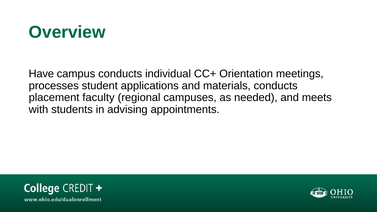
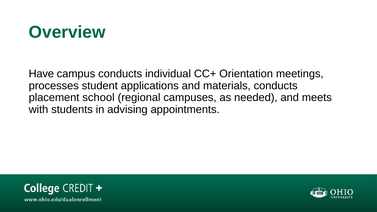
faculty: faculty -> school
